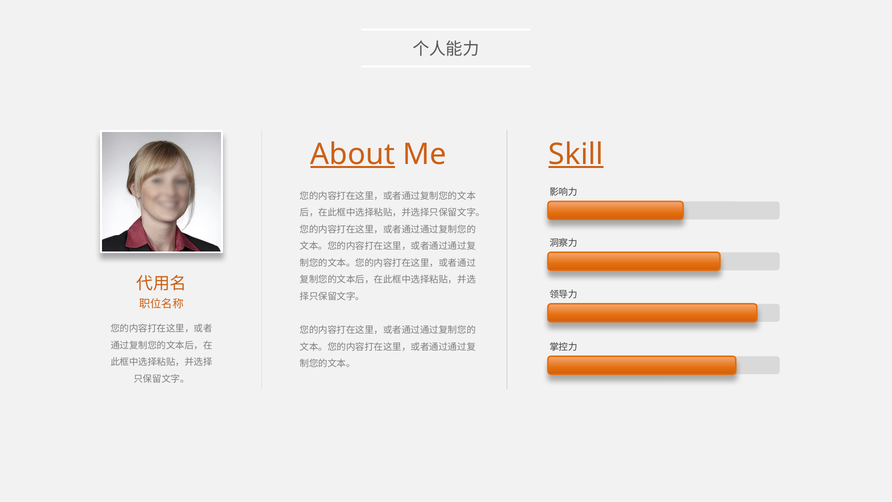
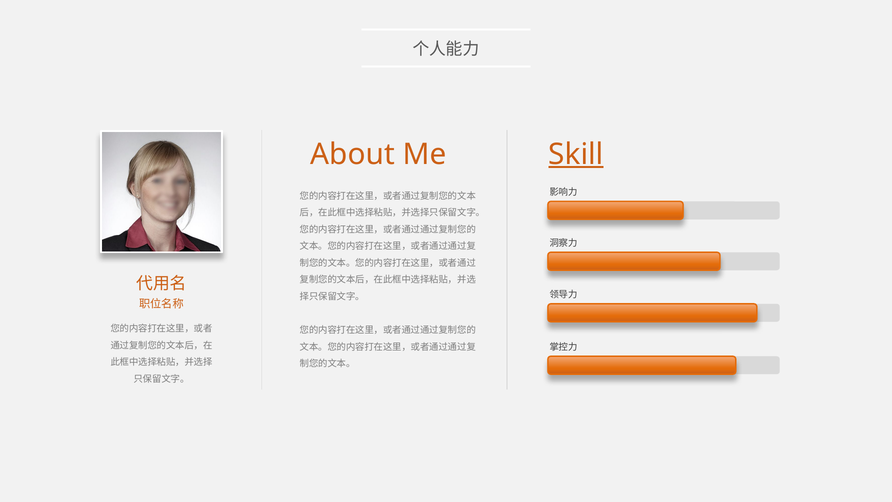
About underline: present -> none
